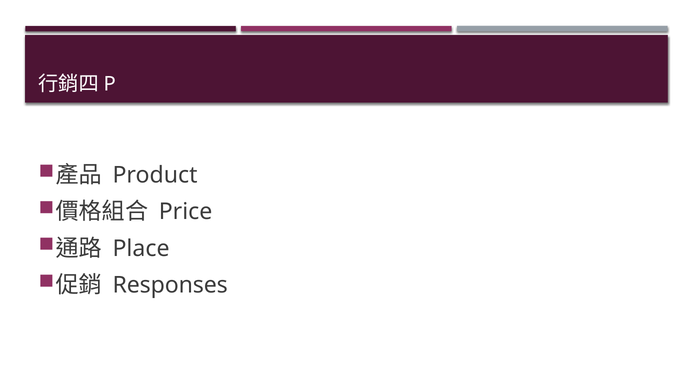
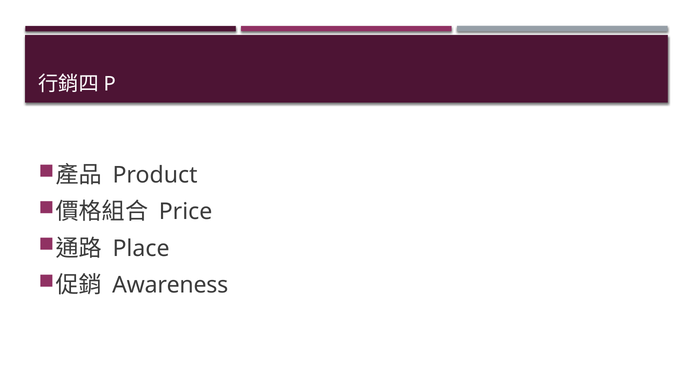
Responses: Responses -> Awareness
